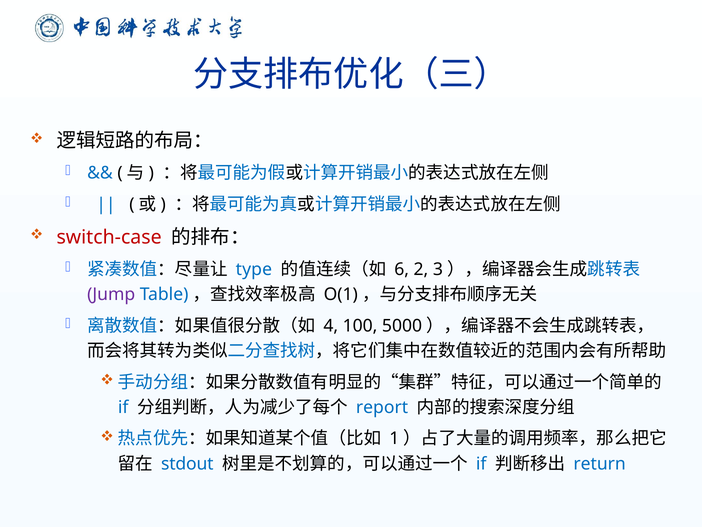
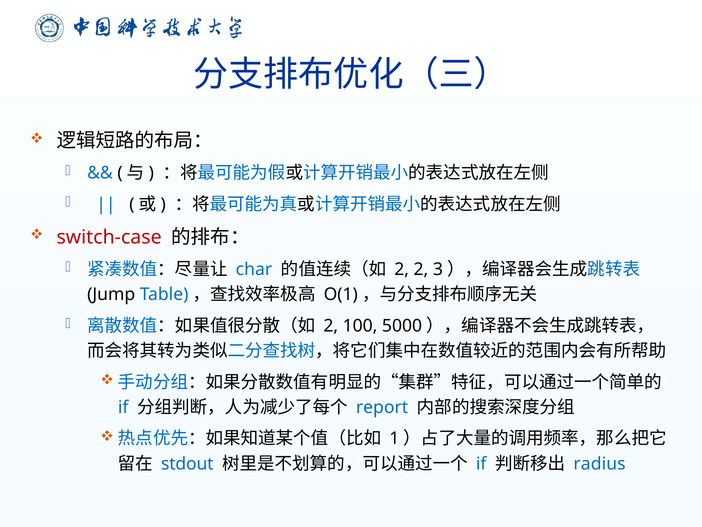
type: type -> char
6 at (402, 269): 6 -> 2
Jump colour: purple -> black
4 at (331, 325): 4 -> 2
return: return -> radius
